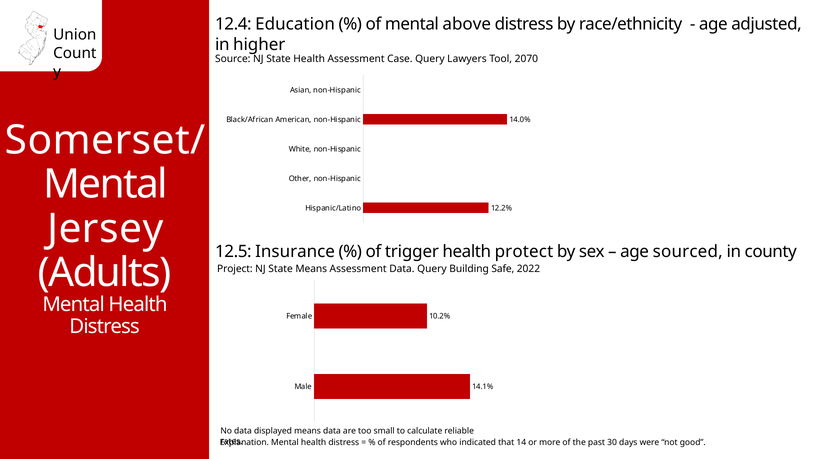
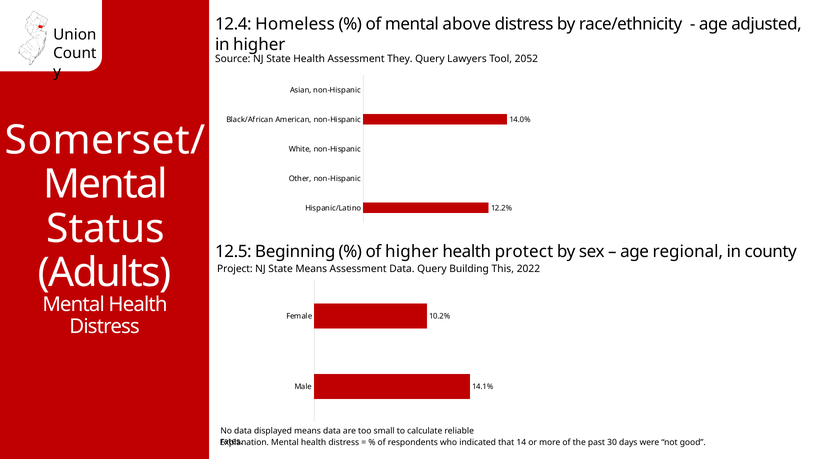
Education: Education -> Homeless
Case: Case -> They
2070: 2070 -> 2052
Jersey: Jersey -> Status
Insurance: Insurance -> Beginning
of trigger: trigger -> higher
sourced: sourced -> regional
Safe: Safe -> This
